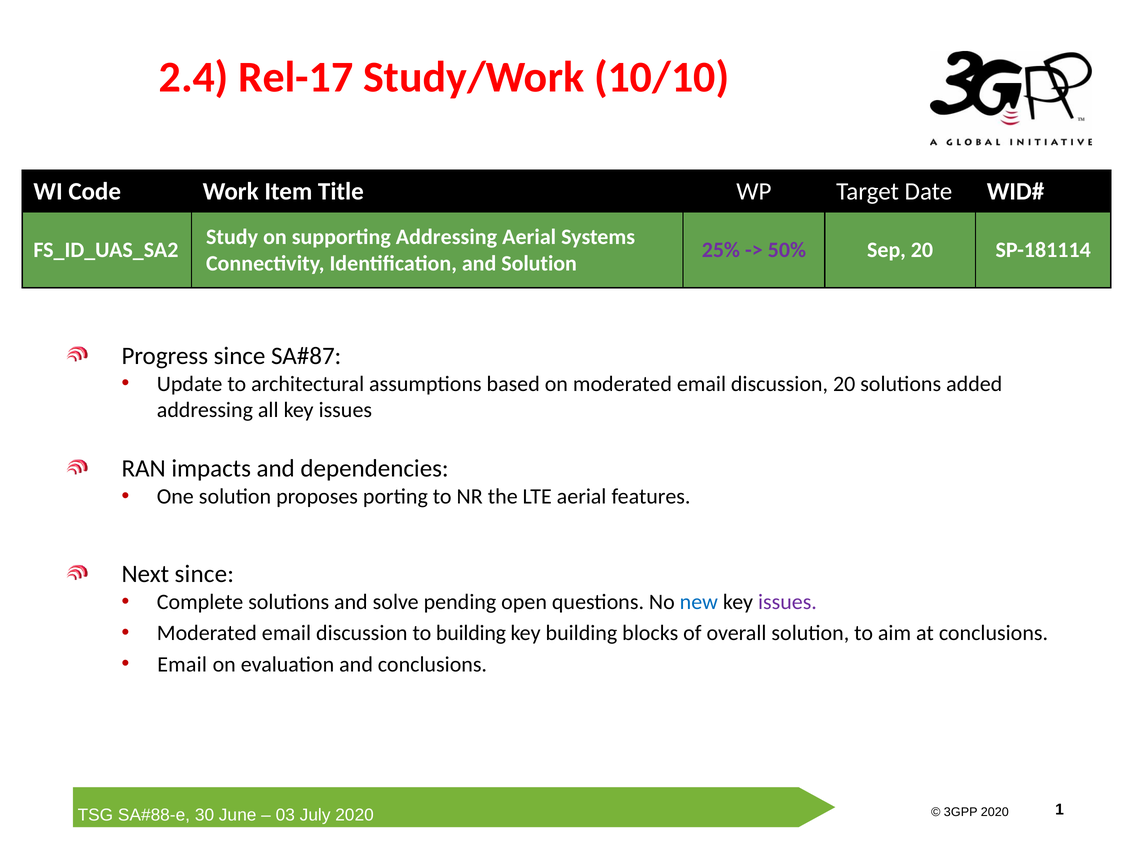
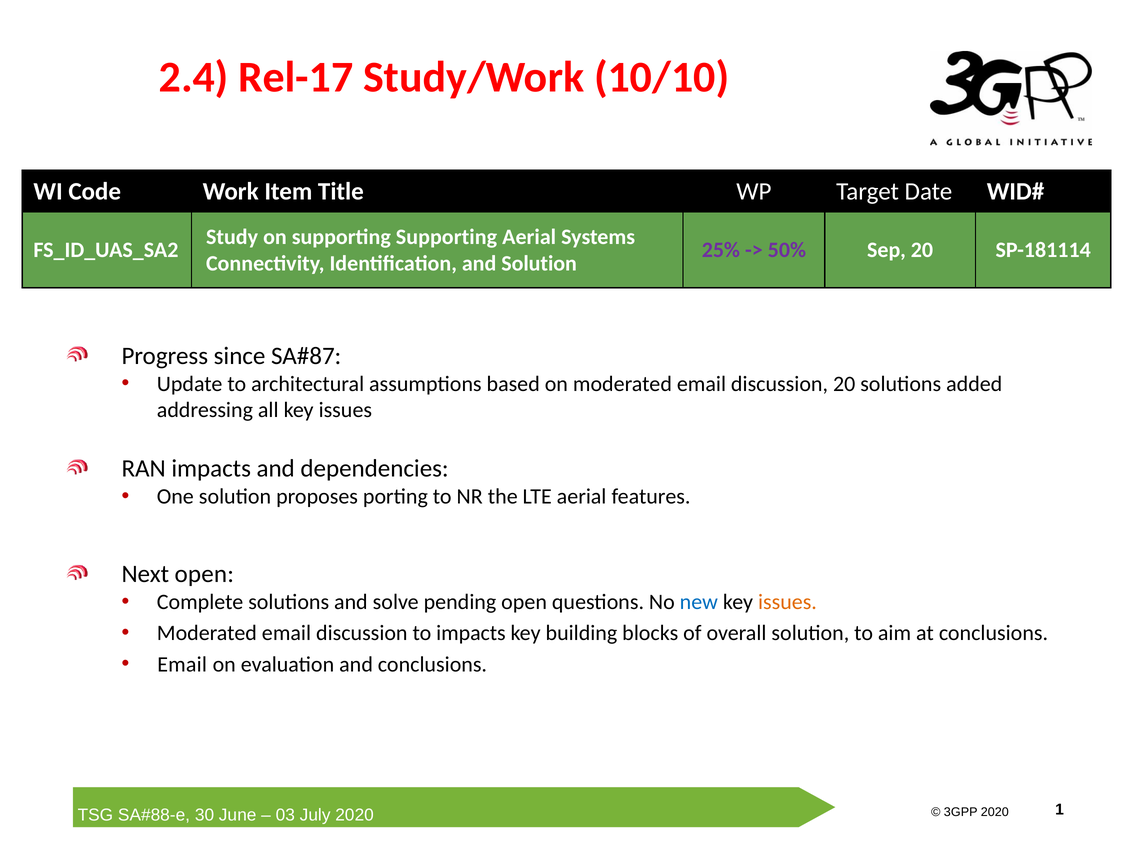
supporting Addressing: Addressing -> Supporting
Next since: since -> open
issues at (787, 603) colour: purple -> orange
to building: building -> impacts
